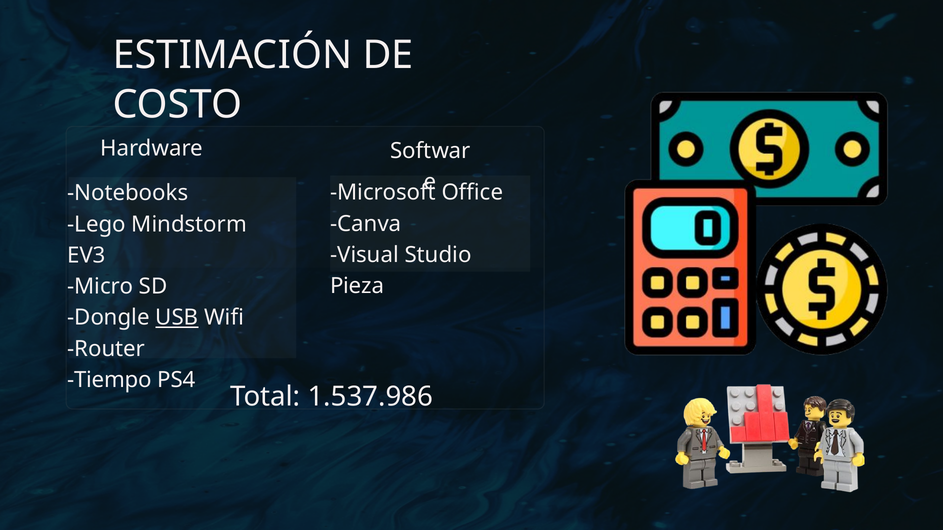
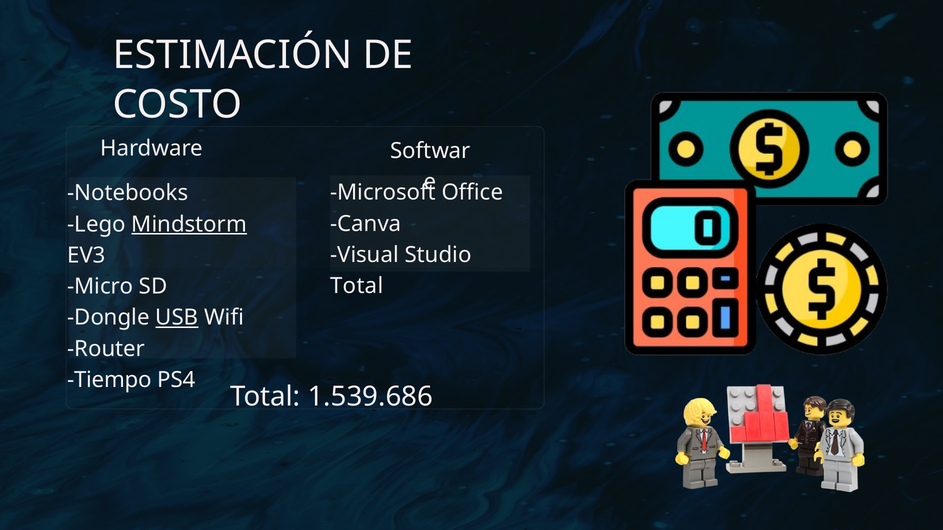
Mindstorm underline: none -> present
Pieza at (357, 286): Pieza -> Total
1.537.986: 1.537.986 -> 1.539.686
